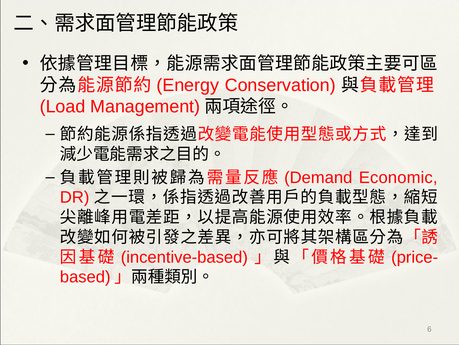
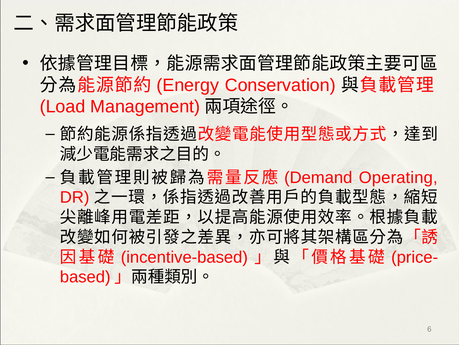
Economic: Economic -> Operating
